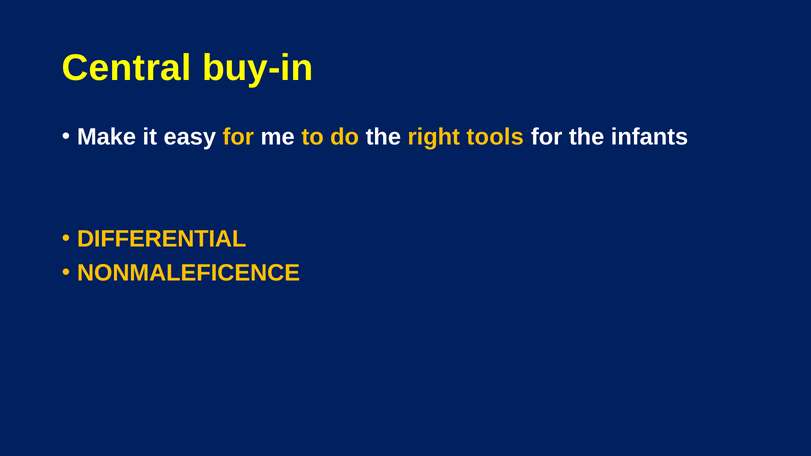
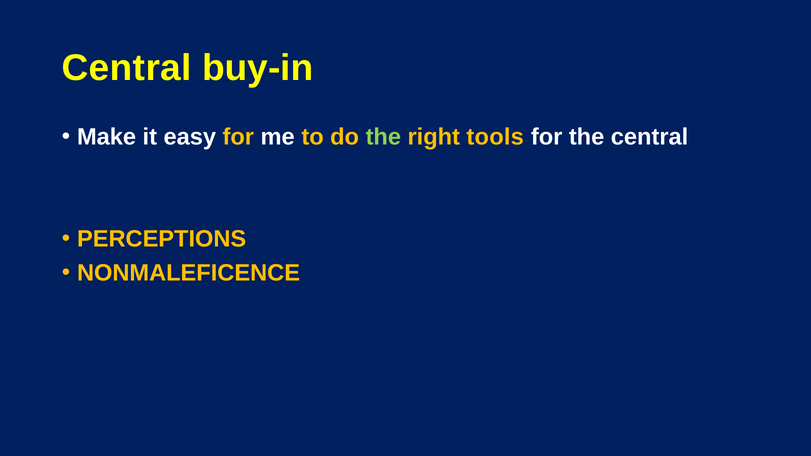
the at (383, 137) colour: white -> light green
the infants: infants -> central
DIFFERENTIAL: DIFFERENTIAL -> PERCEPTIONS
